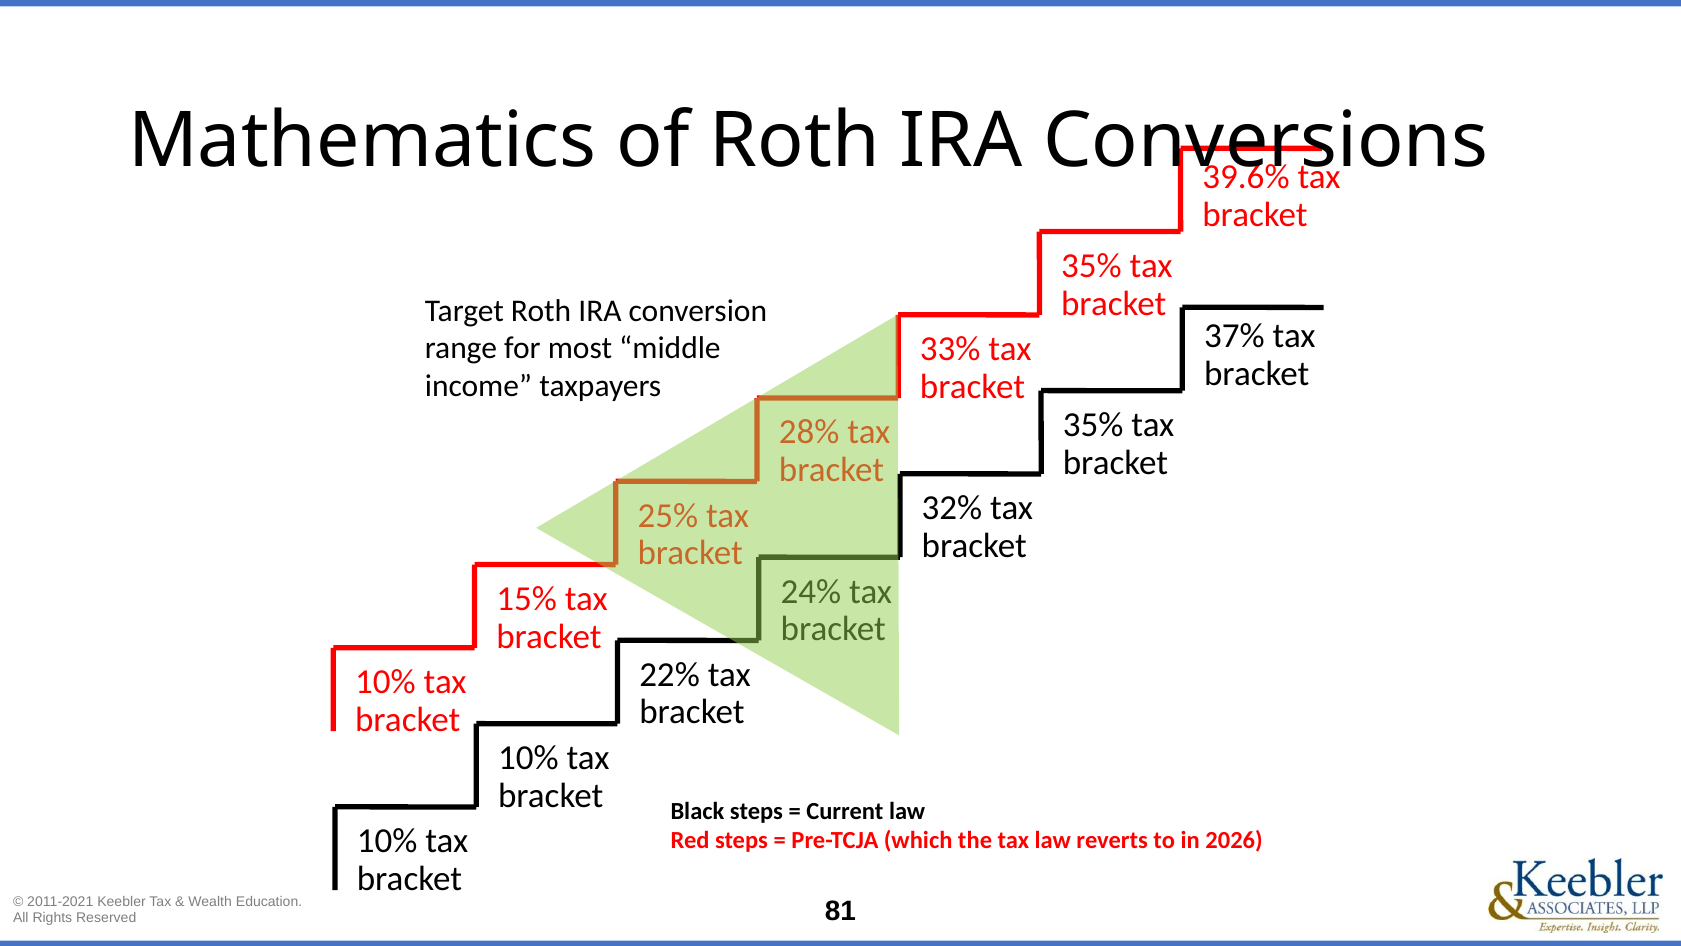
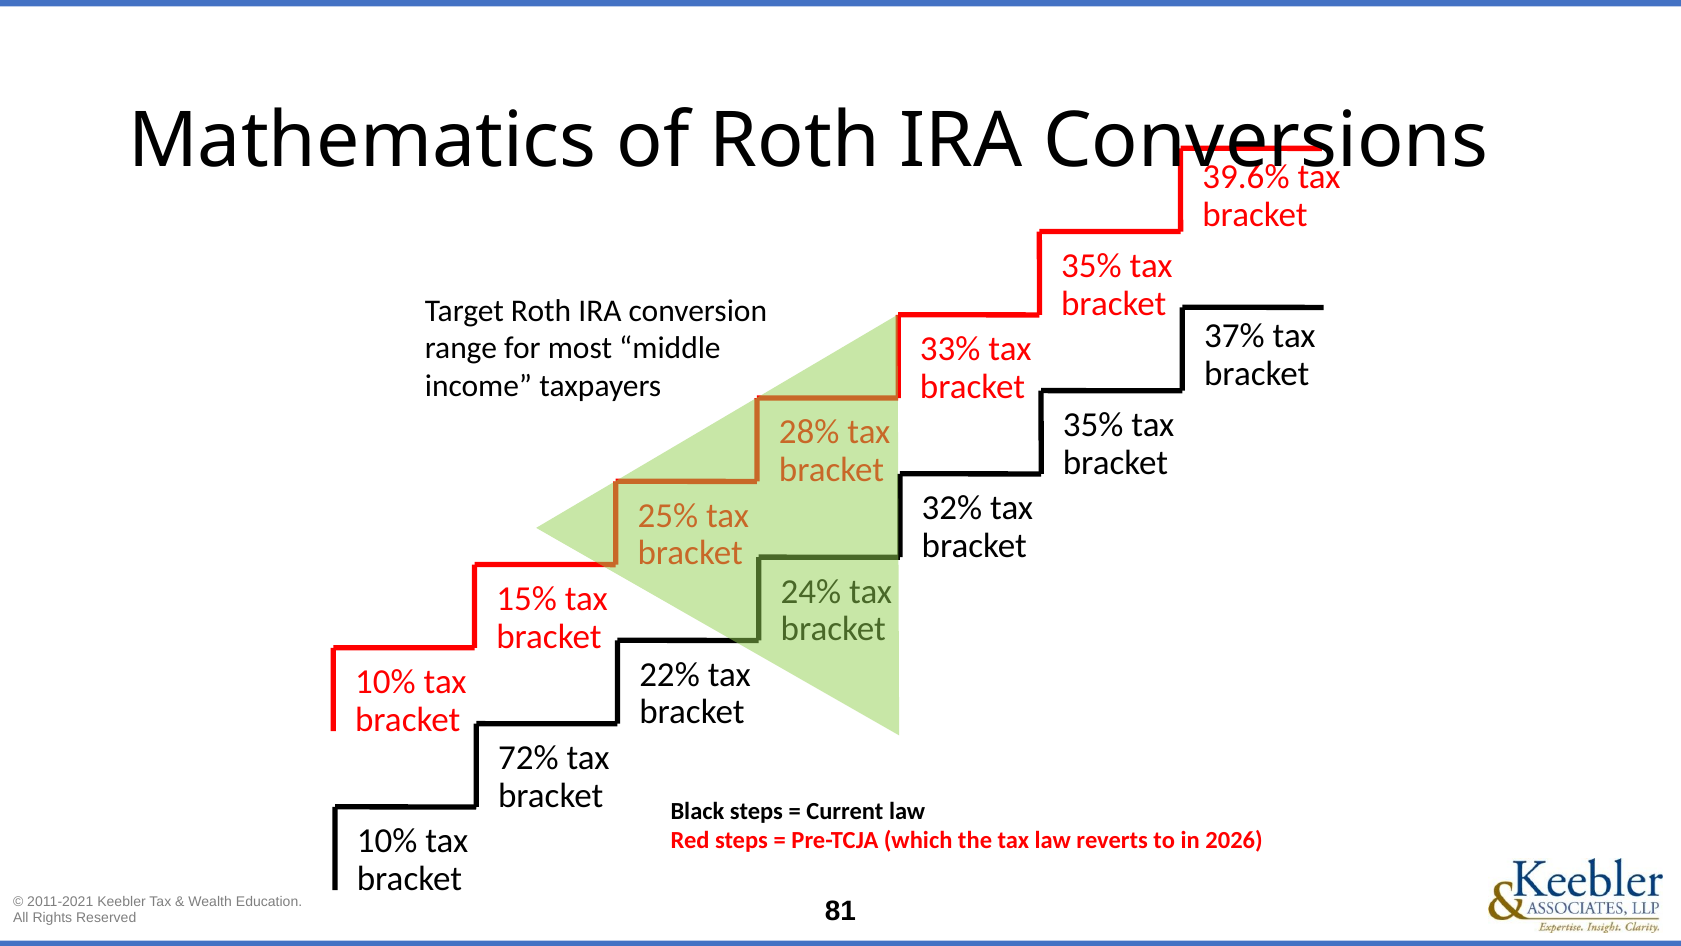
10% at (528, 757): 10% -> 72%
